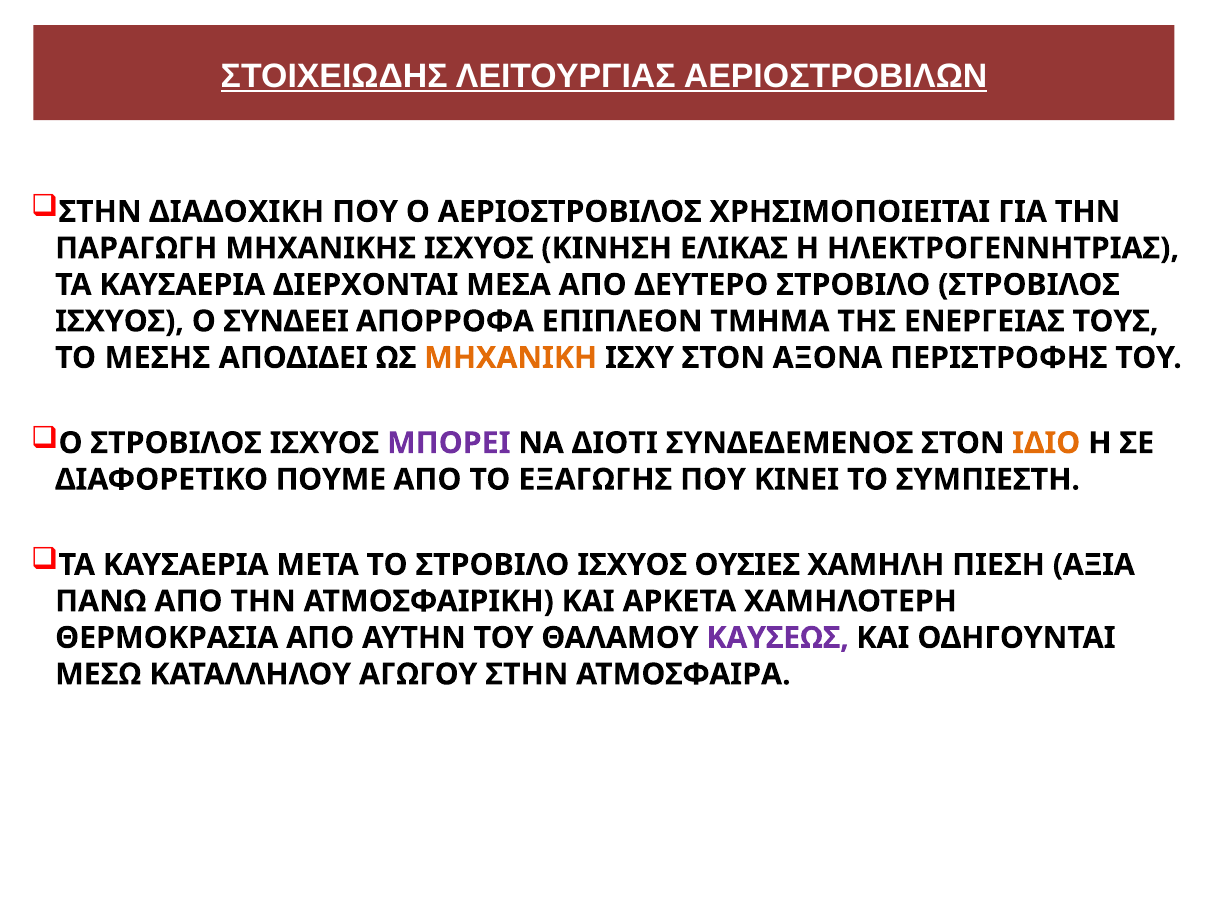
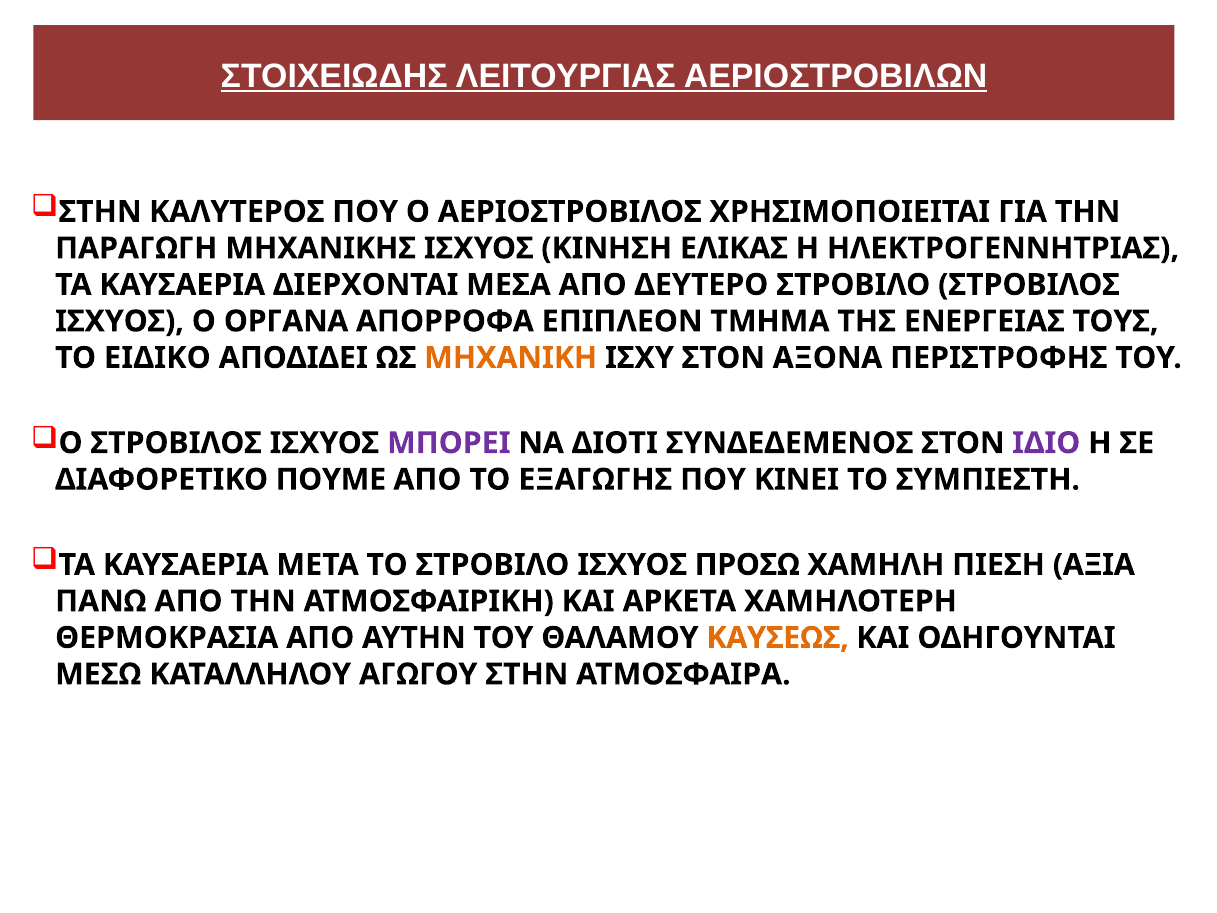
ΔΙΑΔΟΧΙΚΗ: ΔΙΑΔΟΧΙΚΗ -> ΚΑΛΥΤΕΡΟΣ
ΣΥΝΔΕΕΙ: ΣΥΝΔΕΕΙ -> ΟΡΓΑΝΑ
ΜΕΣΗΣ: ΜΕΣΗΣ -> ΕΙΔΙΚΟ
ΙΔΙΟ colour: orange -> purple
ΟΥΣΙΕΣ: ΟΥΣΙΕΣ -> ΠΡΟΣΩ
ΚΑΥΣΕΩΣ colour: purple -> orange
